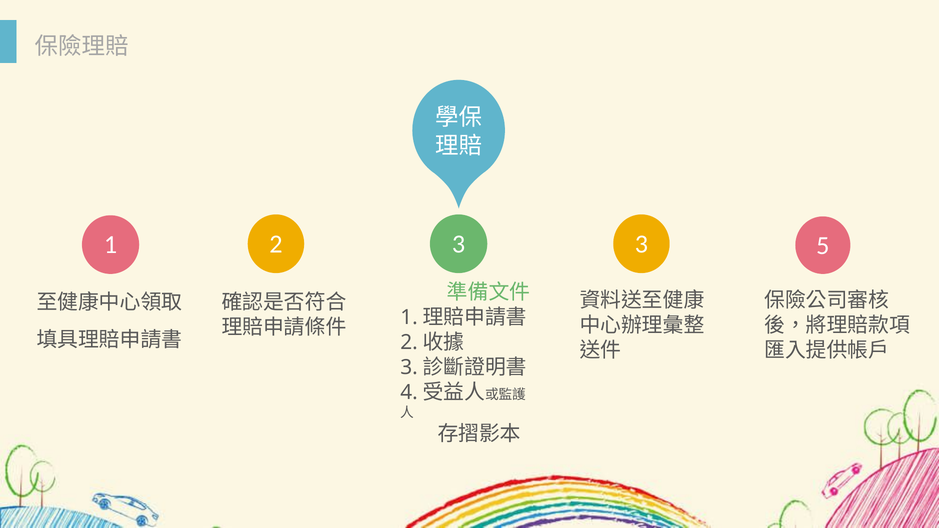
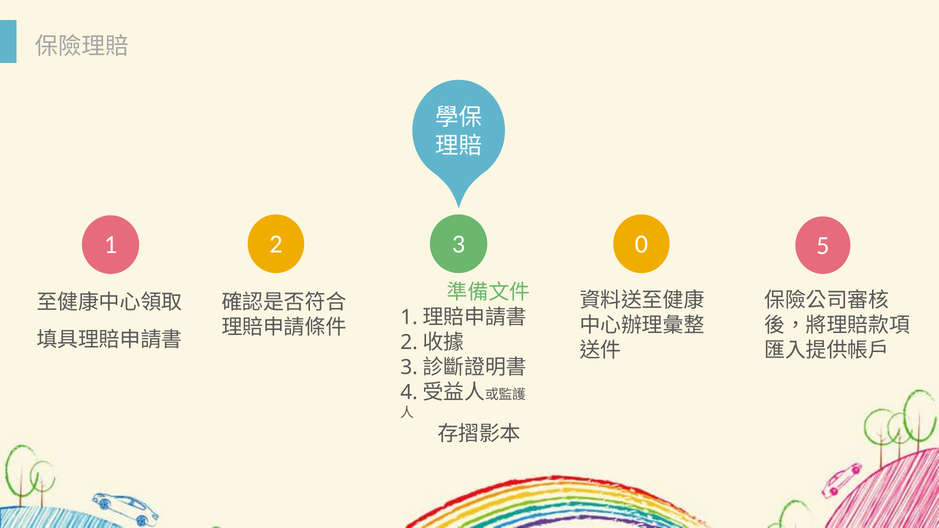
3 3: 3 -> 0
